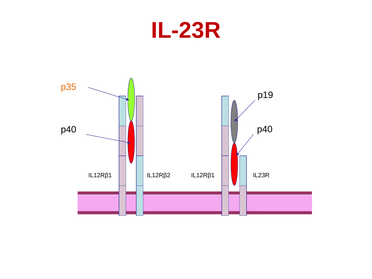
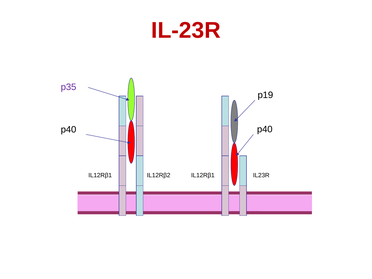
p35 colour: orange -> purple
